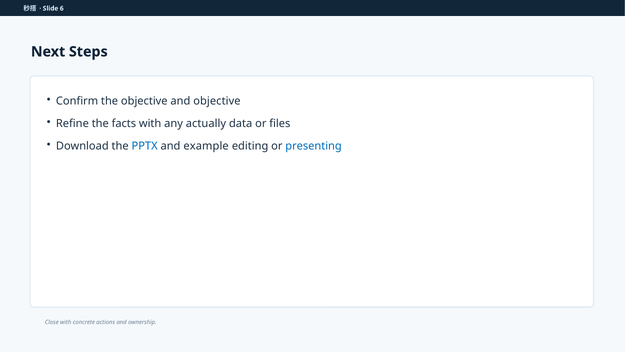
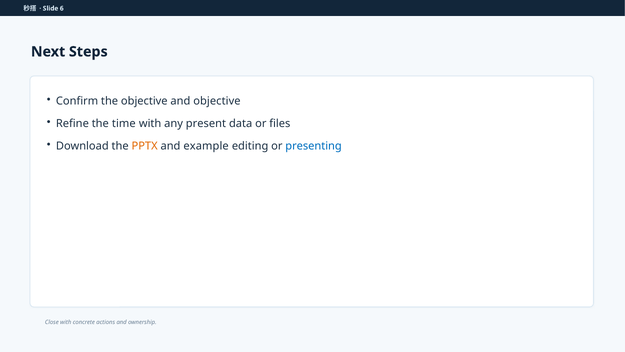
facts: facts -> time
actually: actually -> present
PPTX colour: blue -> orange
